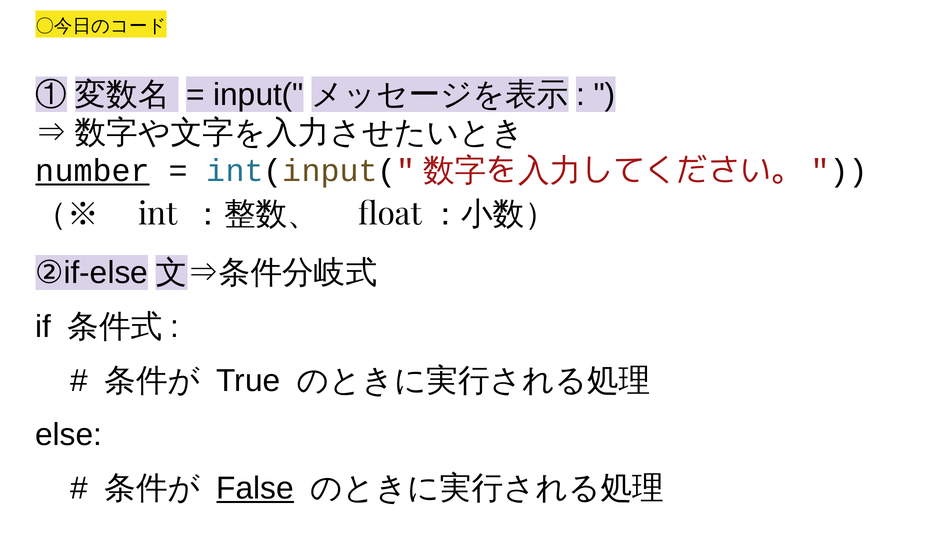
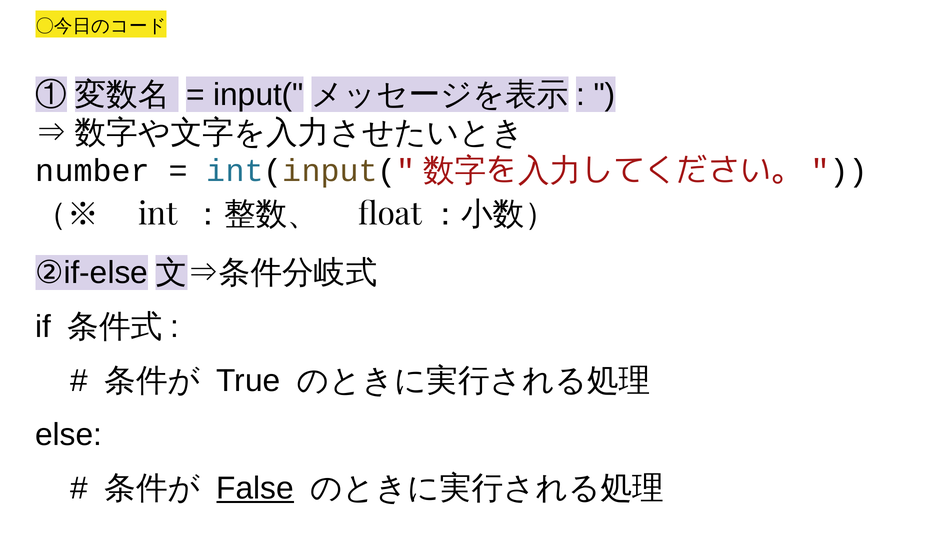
number underline: present -> none
